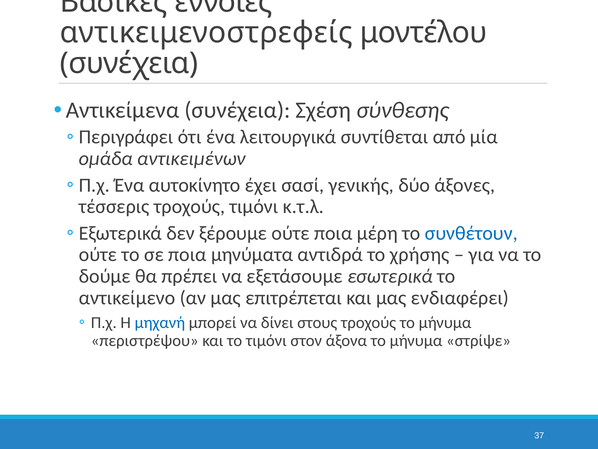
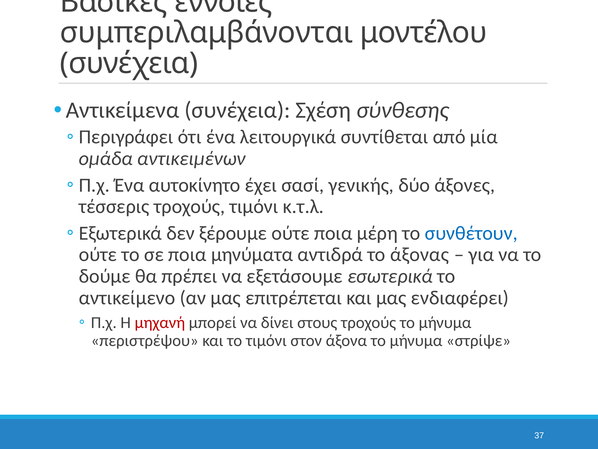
αντικειμενοστρεφείς: αντικειμενοστρεφείς -> συμπεριλαμβάνονται
χρήσης: χρήσης -> άξονας
μηχανή colour: blue -> red
